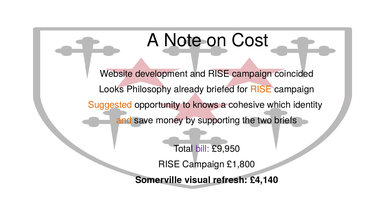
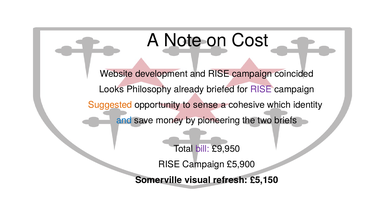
RISE at (261, 89) colour: orange -> purple
knows: knows -> sense
and at (124, 120) colour: orange -> blue
supporting: supporting -> pioneering
£1,800: £1,800 -> £5,900
£4,140: £4,140 -> £5,150
